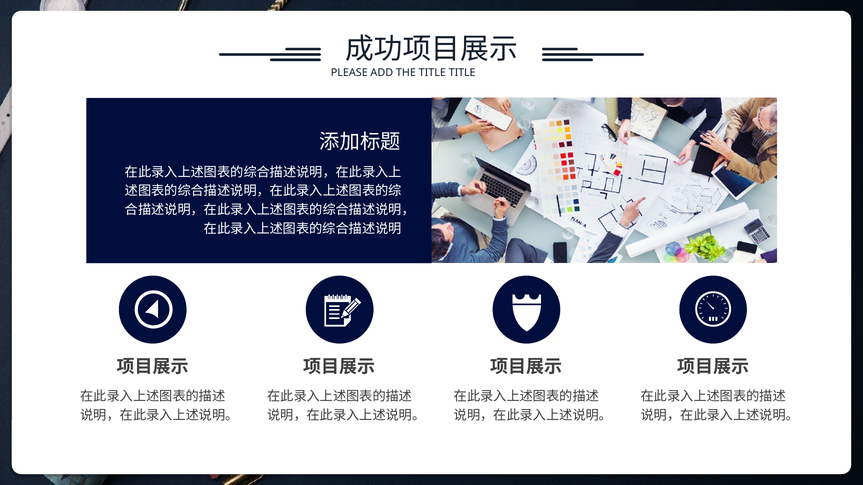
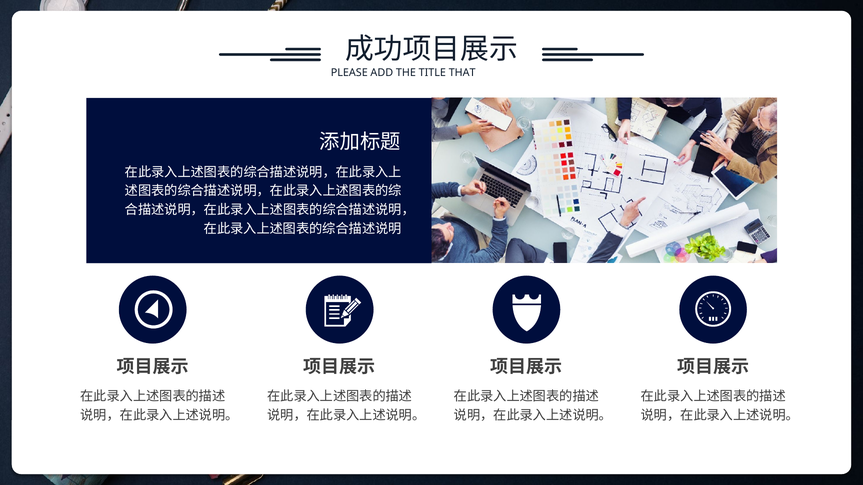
TITLE TITLE: TITLE -> THAT
